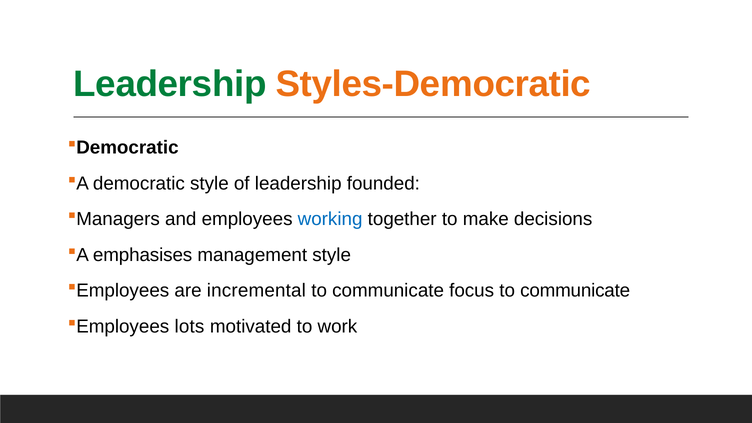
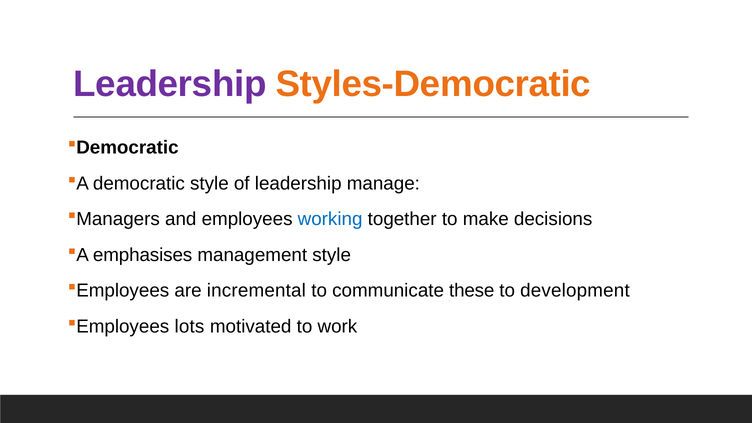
Leadership at (170, 84) colour: green -> purple
founded: founded -> manage
focus: focus -> these
communicate at (575, 291): communicate -> development
